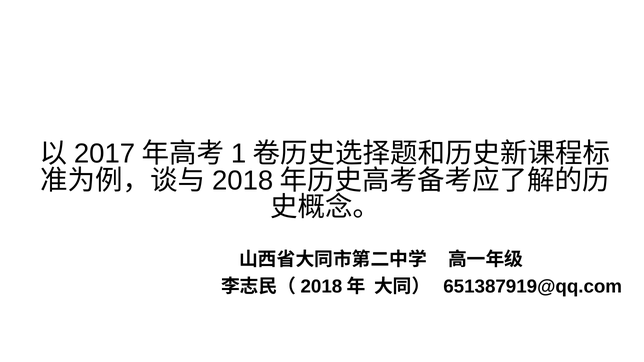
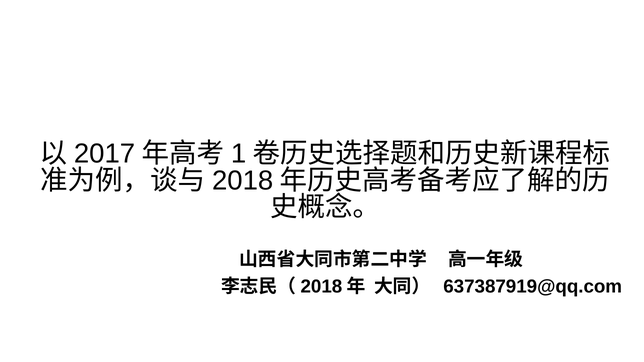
651387919@qq.com: 651387919@qq.com -> 637387919@qq.com
